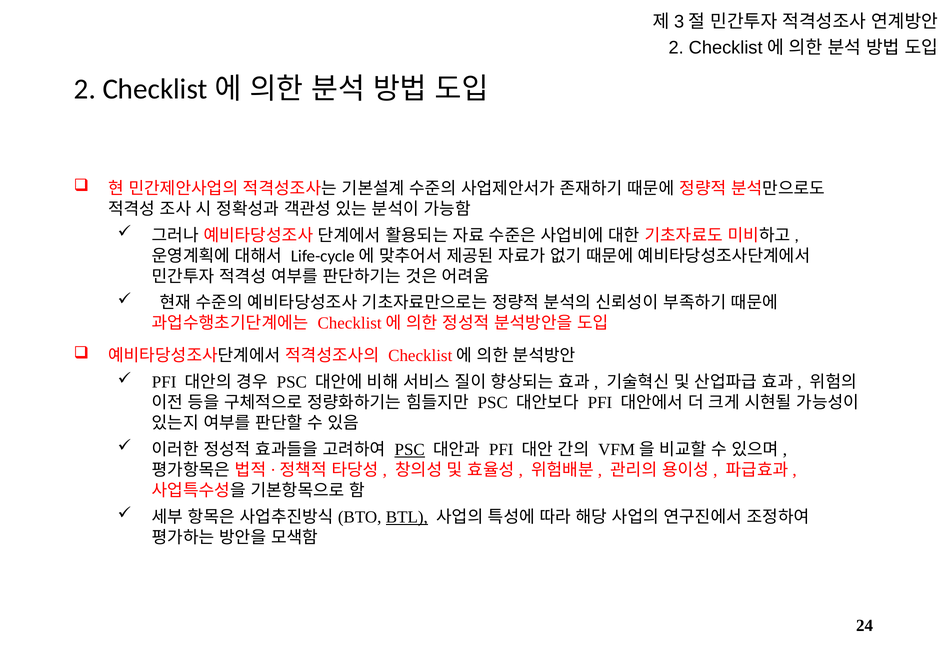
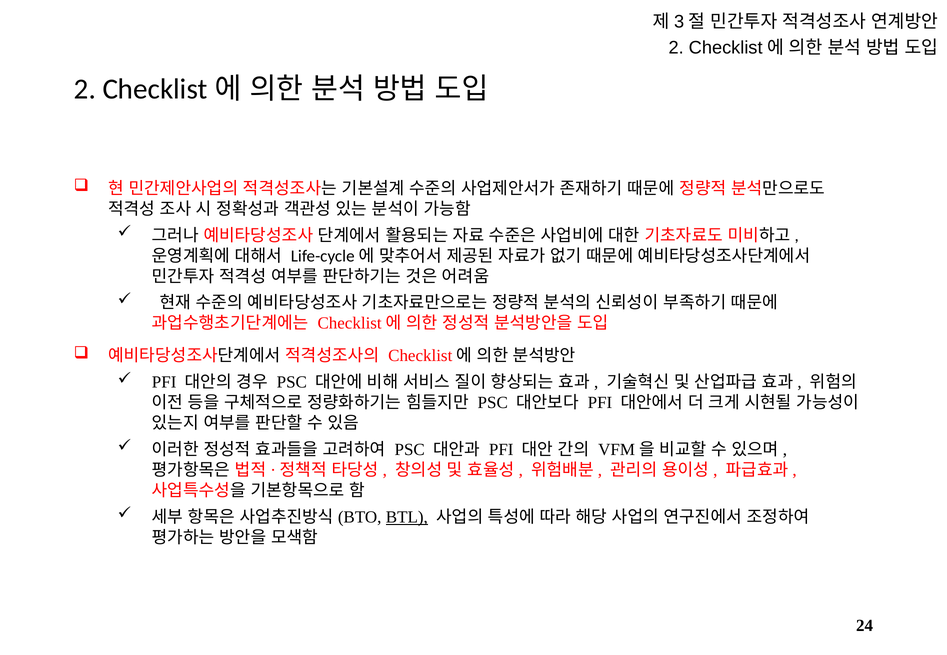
PSC at (410, 450) underline: present -> none
